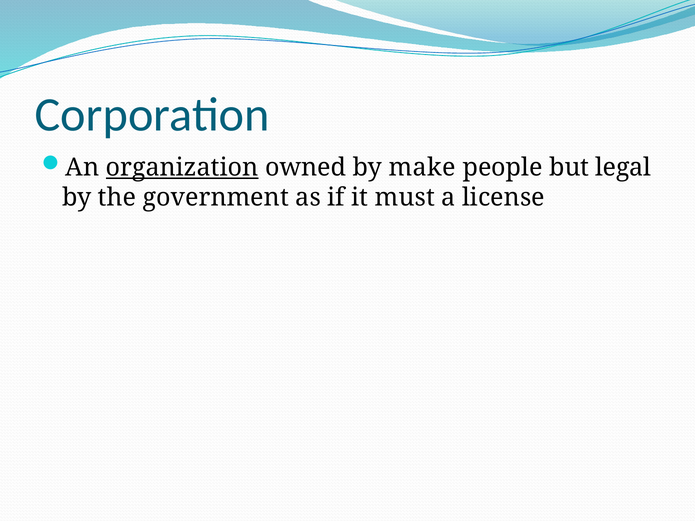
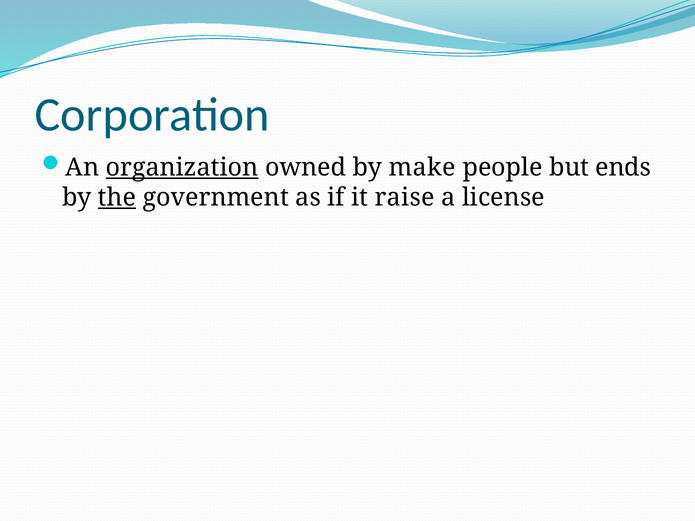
legal: legal -> ends
the underline: none -> present
must: must -> raise
